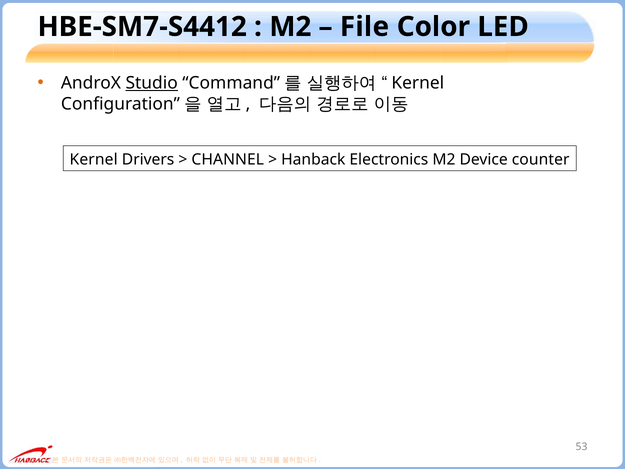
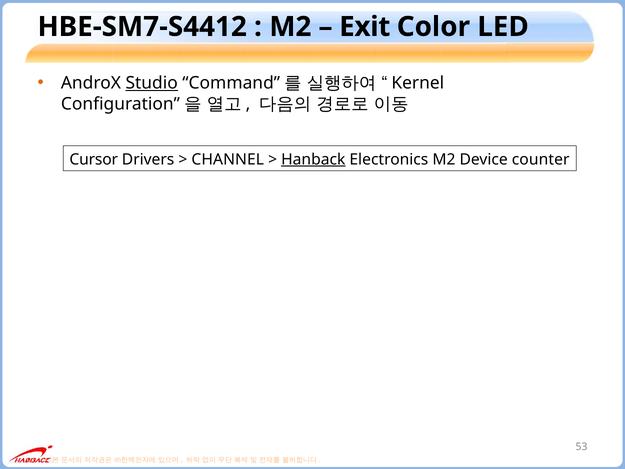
File: File -> Exit
Kernel at (94, 159): Kernel -> Cursor
Hanback underline: none -> present
